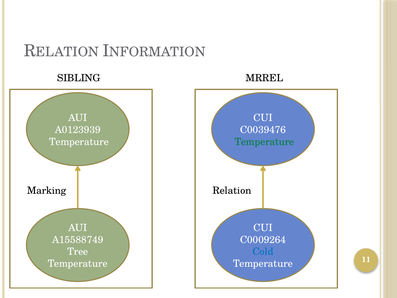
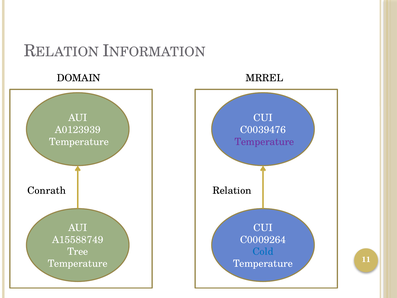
SIBLING: SIBLING -> DOMAIN
Temperature at (264, 142) colour: green -> purple
Marking: Marking -> Conrath
